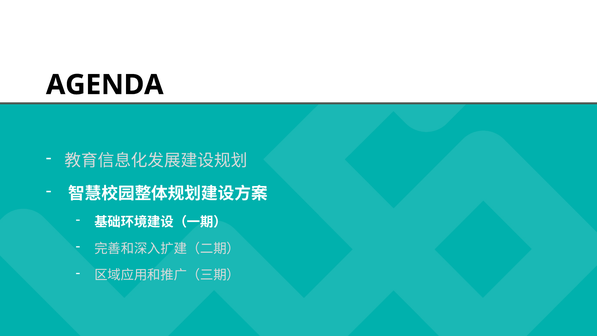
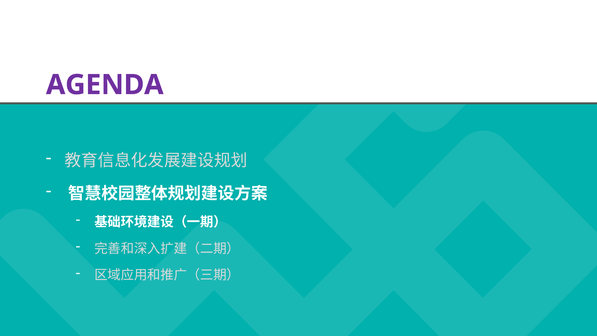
AGENDA colour: black -> purple
